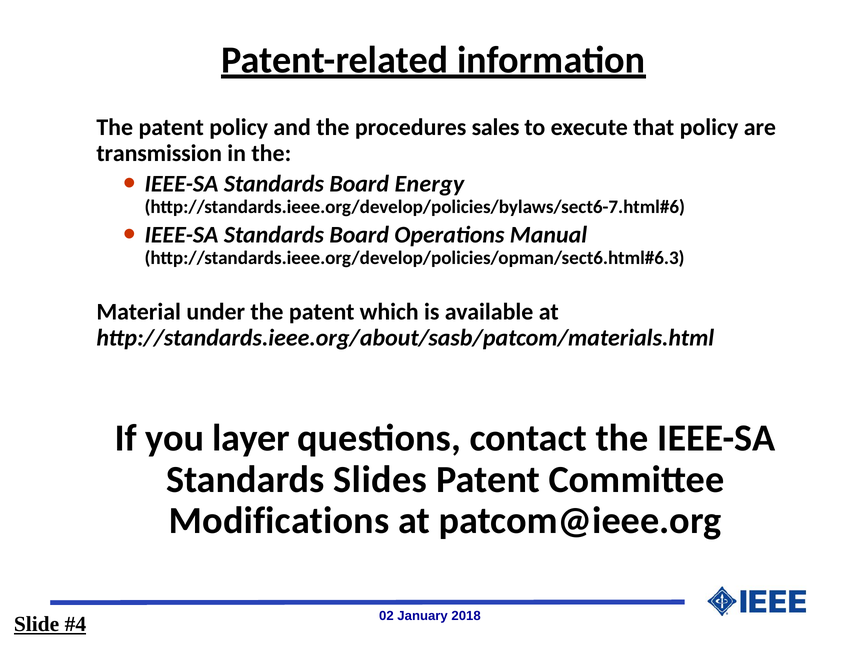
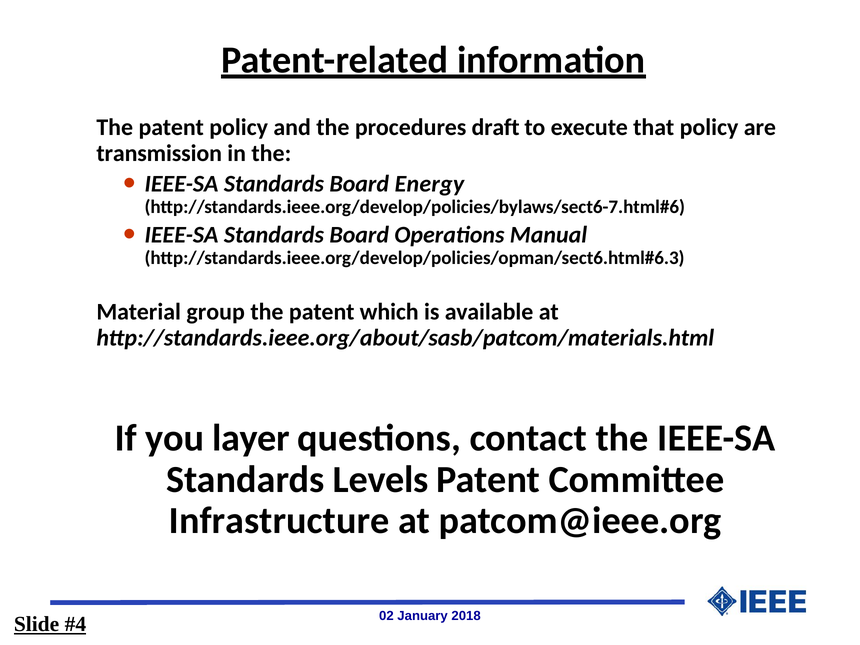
sales: sales -> draft
under: under -> group
Slides: Slides -> Levels
Modifications: Modifications -> Infrastructure
